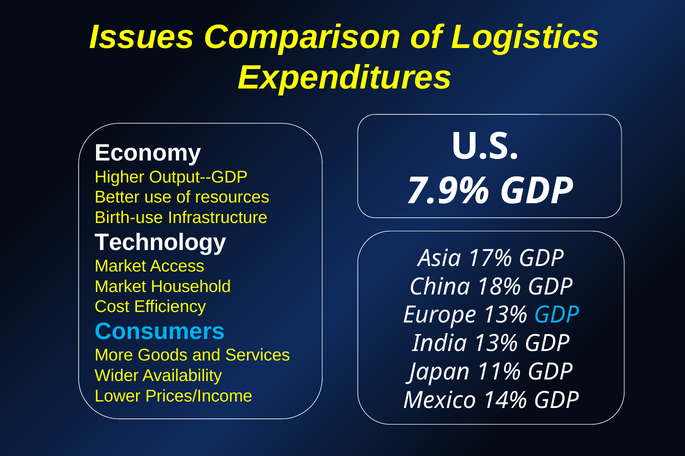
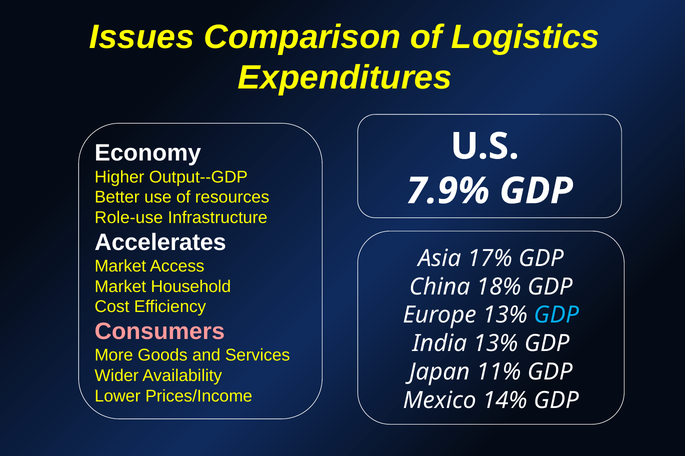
Birth-use: Birth-use -> Role-use
Technology: Technology -> Accelerates
Consumers colour: light blue -> pink
